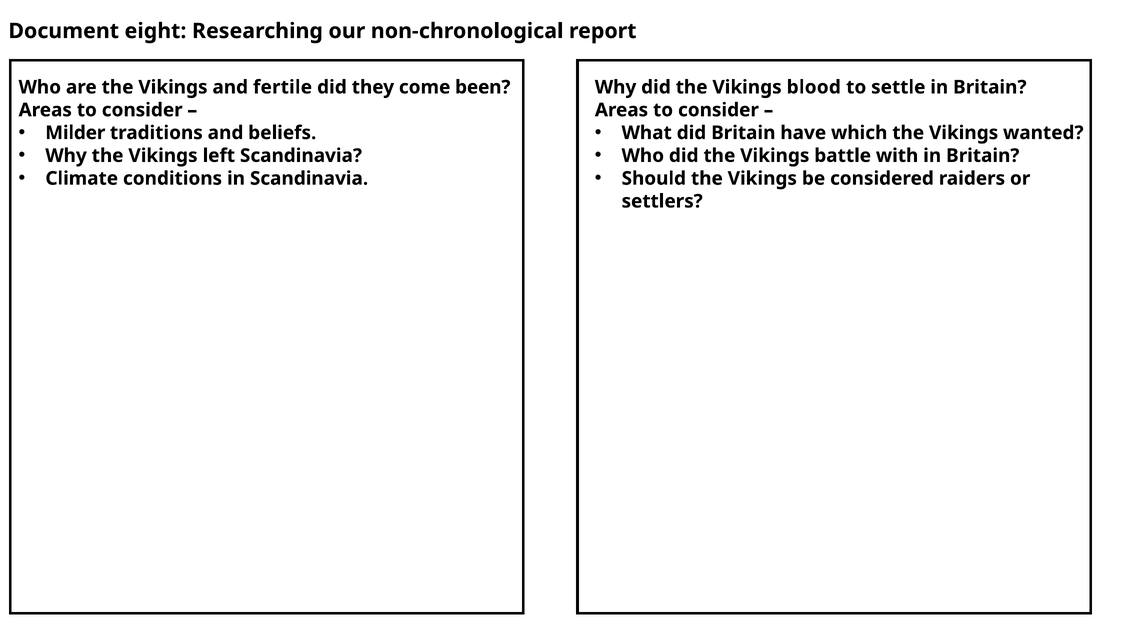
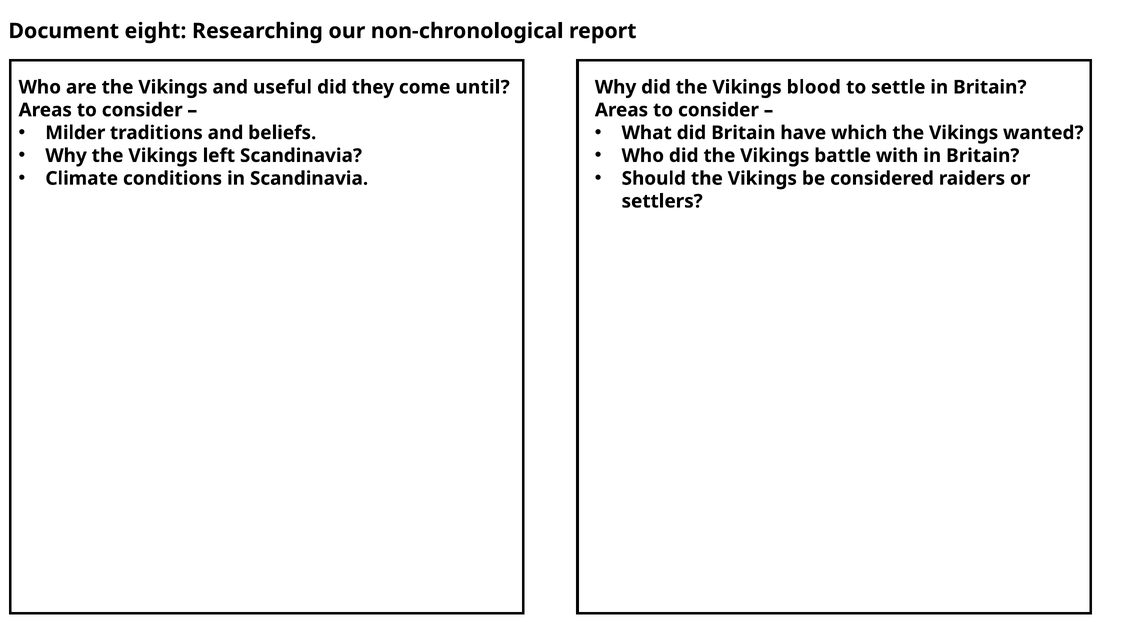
fertile: fertile -> useful
been: been -> until
